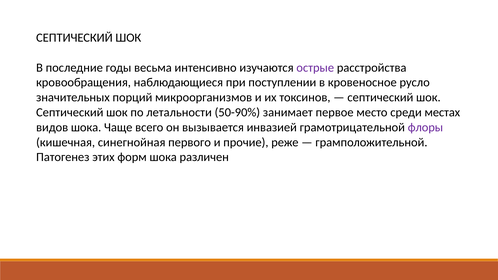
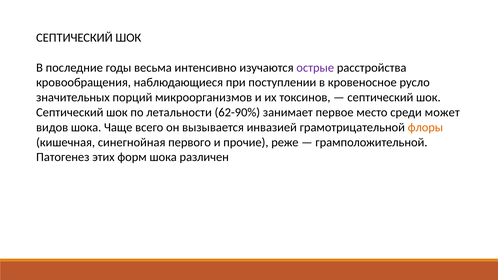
50-90%: 50-90% -> 62-90%
местах: местах -> может
флоры colour: purple -> orange
